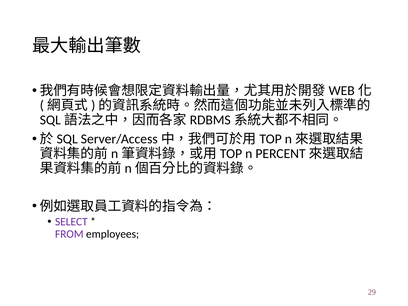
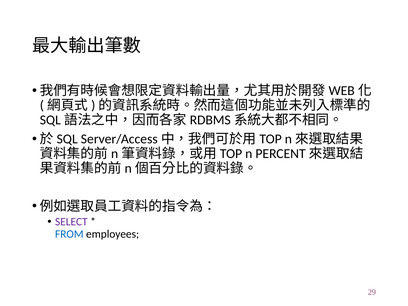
FROM colour: purple -> blue
